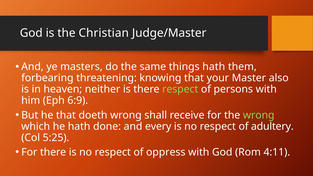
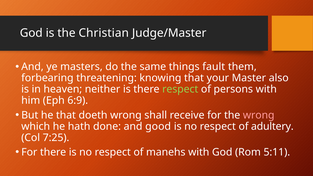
things hath: hath -> fault
wrong at (259, 115) colour: light green -> pink
every: every -> good
5:25: 5:25 -> 7:25
oppress: oppress -> manehs
4:11: 4:11 -> 5:11
